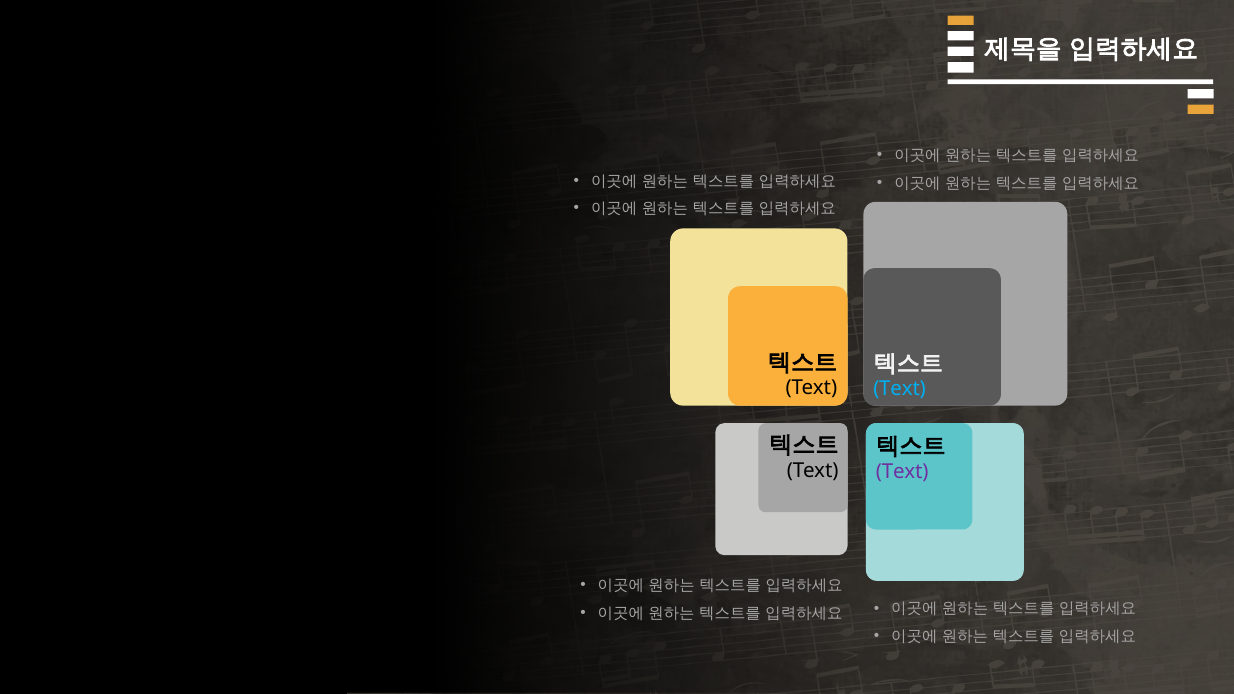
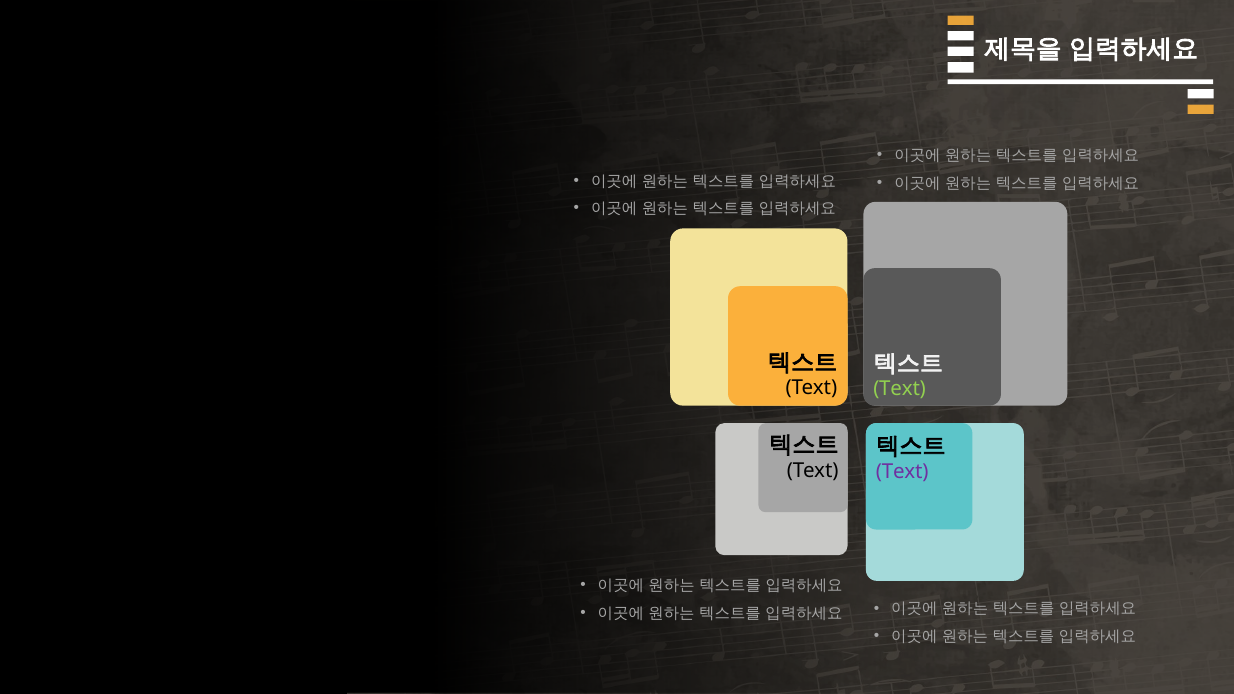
Text at (900, 389) colour: light blue -> light green
